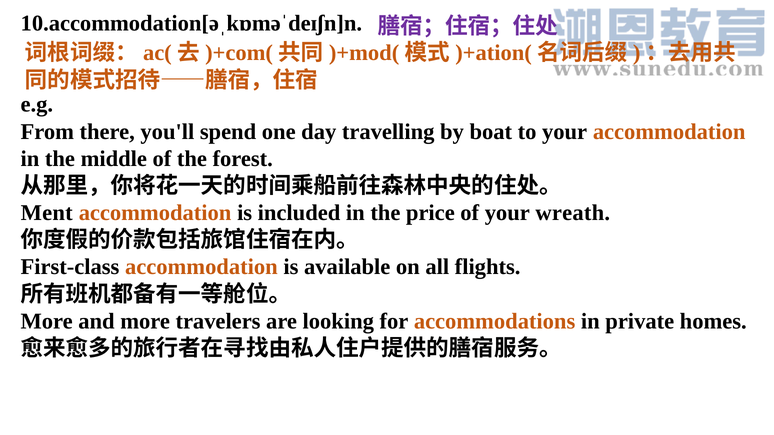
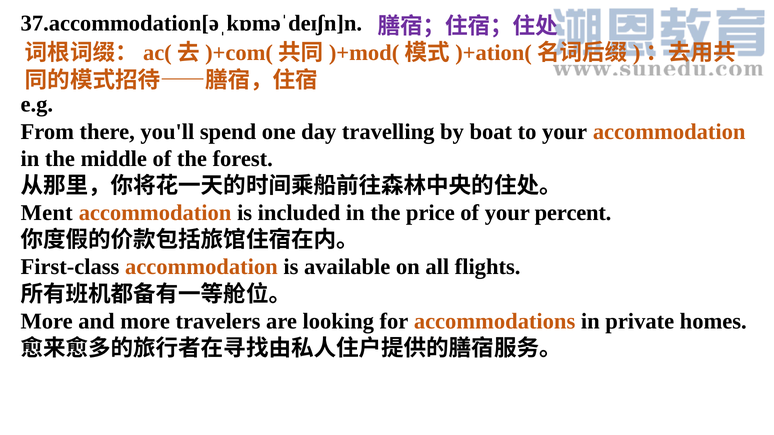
10.accommodation[əˌkɒməˈdeɪʃn]n: 10.accommodation[əˌkɒməˈdeɪʃn]n -> 37.accommodation[əˌkɒməˈdeɪʃn]n
wreath: wreath -> percent
